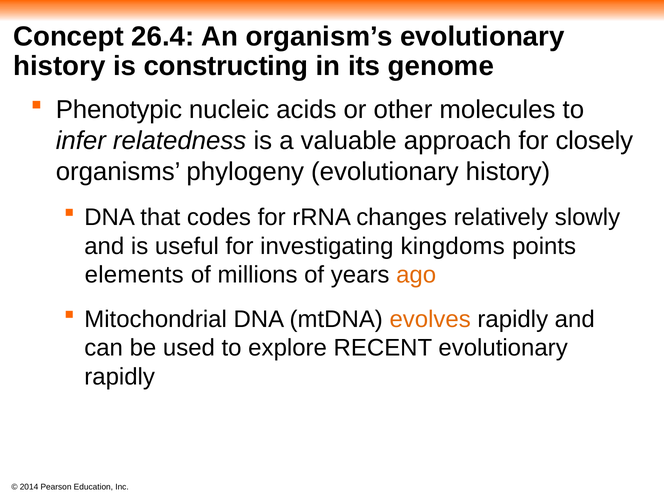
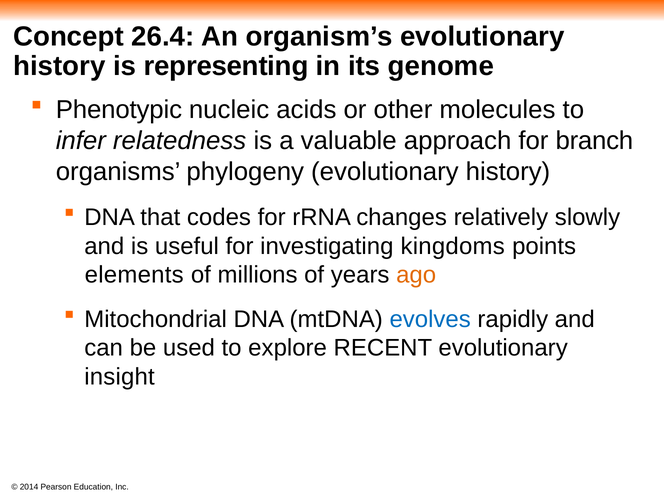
constructing: constructing -> representing
closely: closely -> branch
evolves colour: orange -> blue
rapidly at (120, 377): rapidly -> insight
